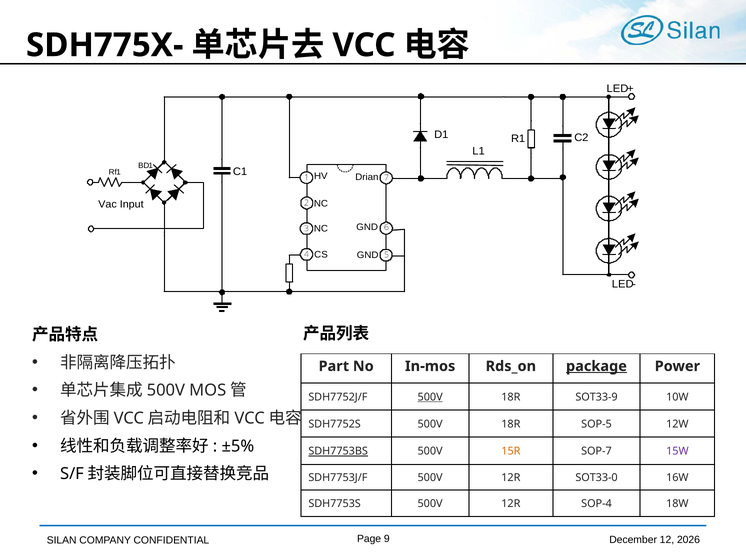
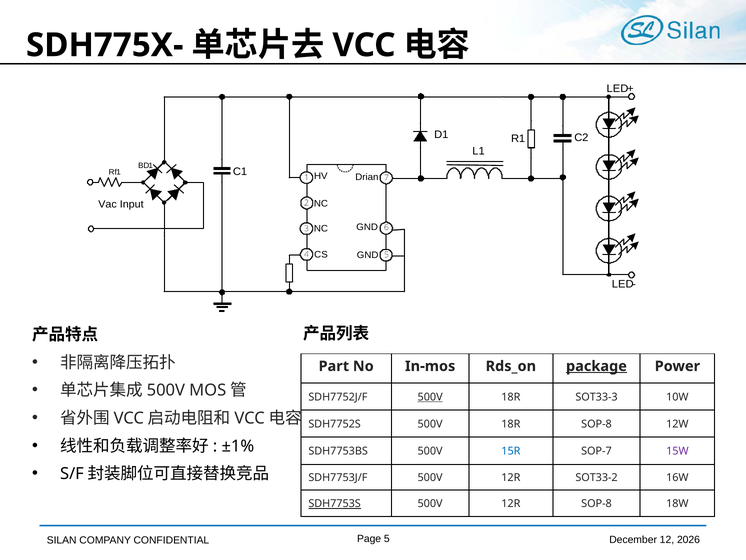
SOT33-9: SOT33-9 -> SOT33-3
18R SOP-5: SOP-5 -> SOP-8
±5%: ±5% -> ±1%
SDH7753BS underline: present -> none
15R colour: orange -> blue
SOT33-0: SOT33-0 -> SOT33-2
SDH7753S underline: none -> present
12R SOP-4: SOP-4 -> SOP-8
Page 9: 9 -> 5
